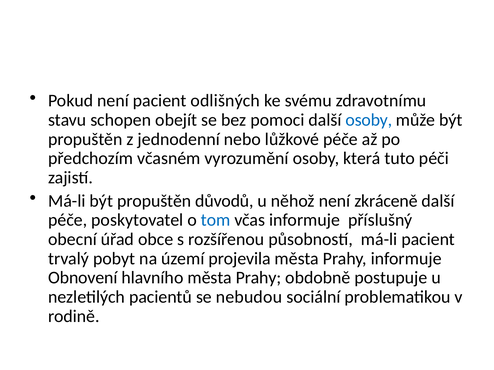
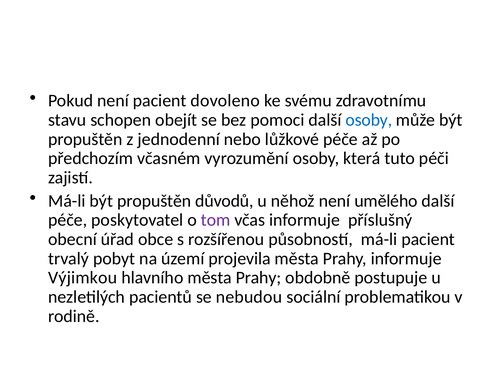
odlišných: odlišných -> dovoleno
zkráceně: zkráceně -> umělého
tom colour: blue -> purple
Obnovení: Obnovení -> Výjimkou
